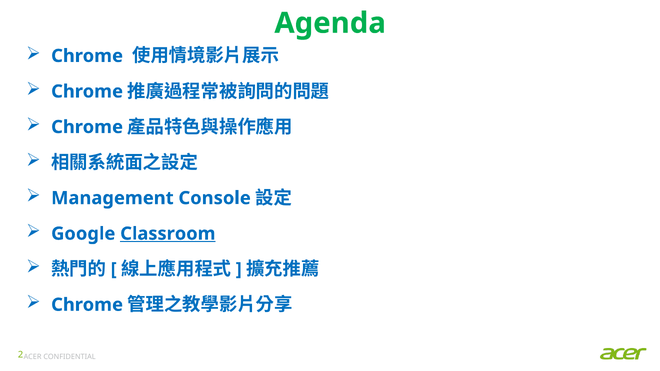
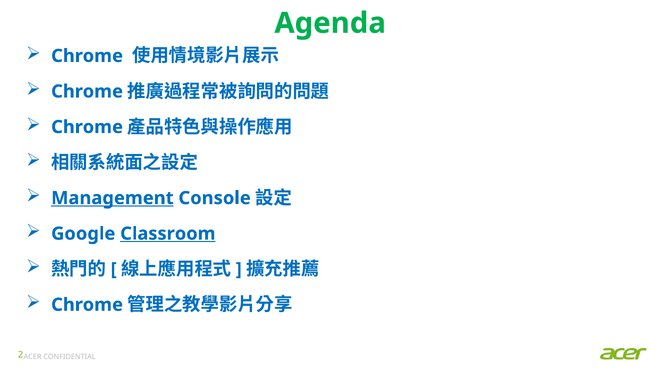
Management underline: none -> present
